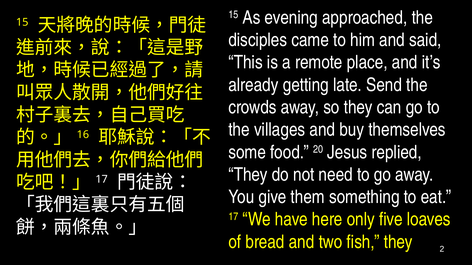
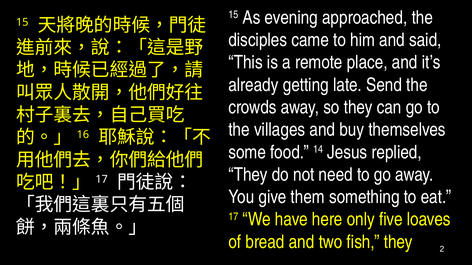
20: 20 -> 14
